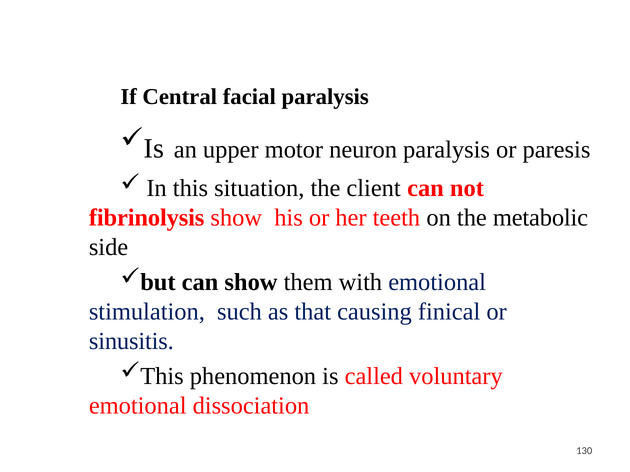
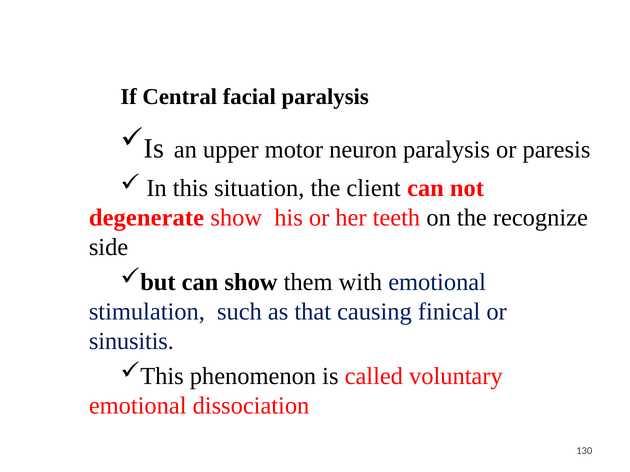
fibrinolysis: fibrinolysis -> degenerate
metabolic: metabolic -> recognize
